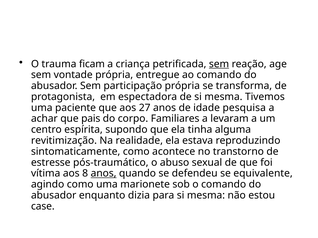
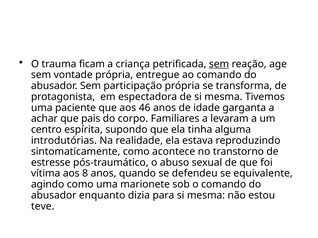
27: 27 -> 46
pesquisa: pesquisa -> garganta
revitimização: revitimização -> introdutórias
anos at (104, 174) underline: present -> none
case: case -> teve
